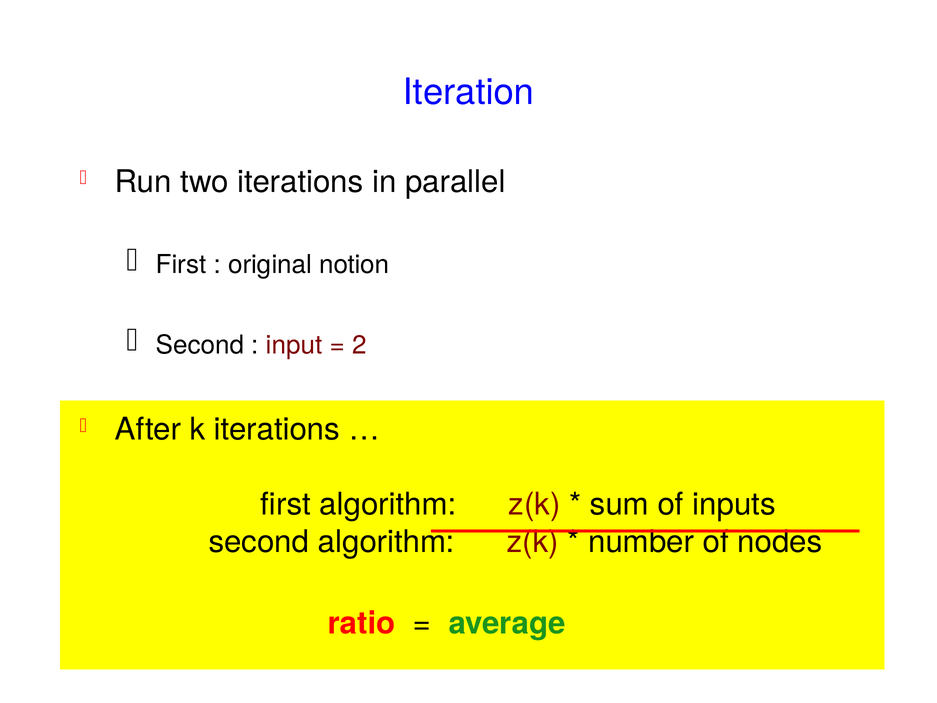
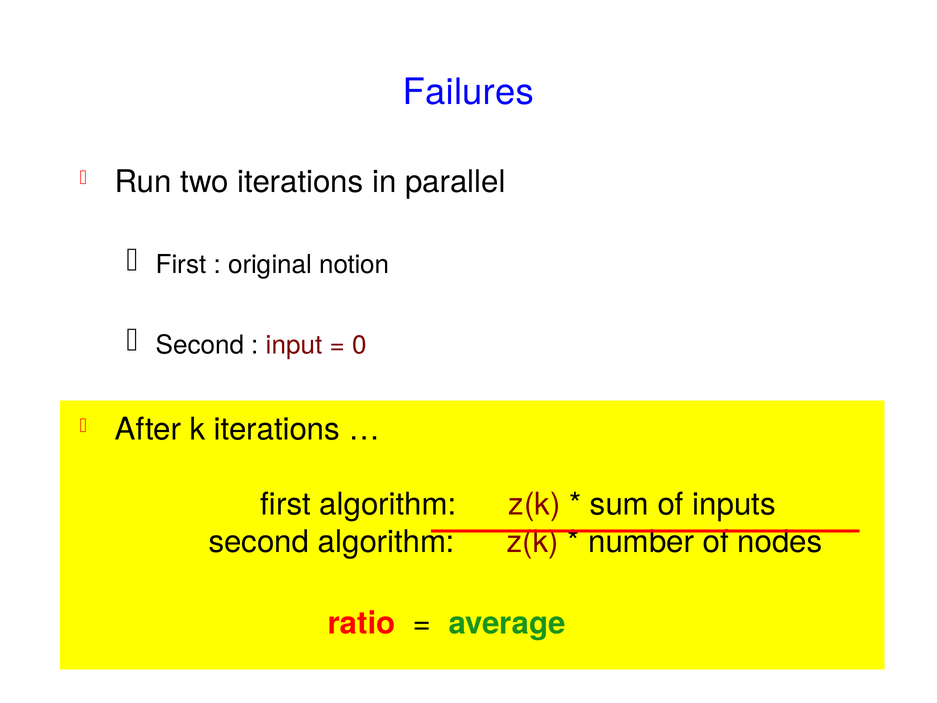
Iteration: Iteration -> Failures
2: 2 -> 0
